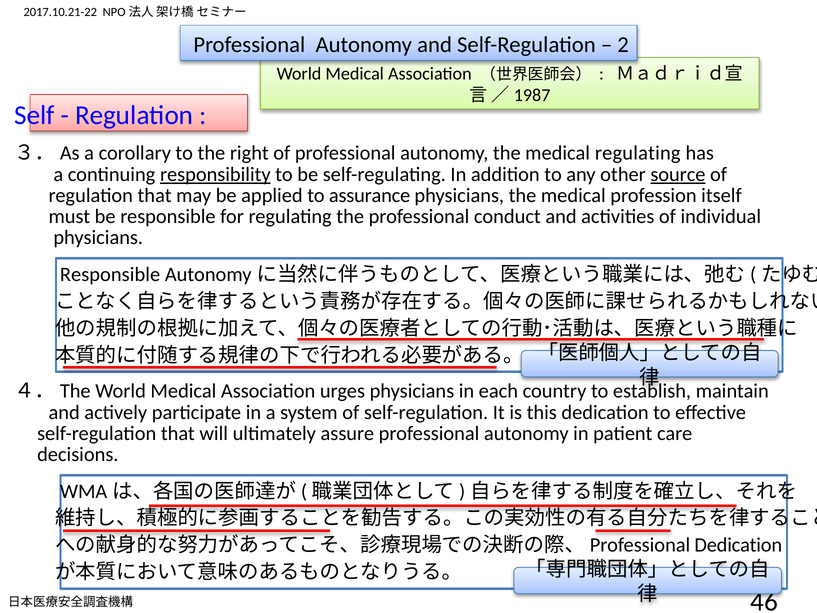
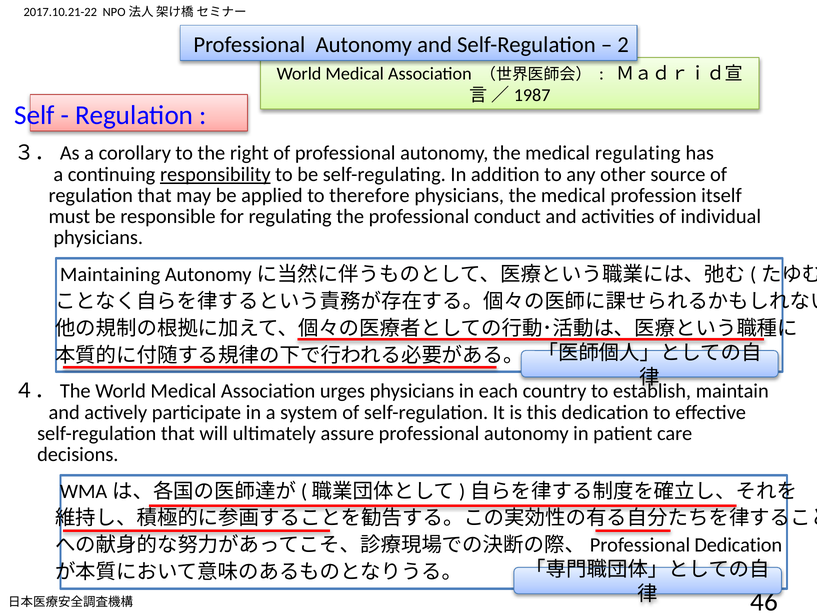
source underline: present -> none
assurance: assurance -> therefore
Responsible at (110, 274): Responsible -> Maintaining
